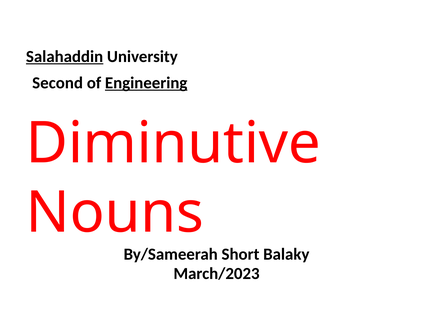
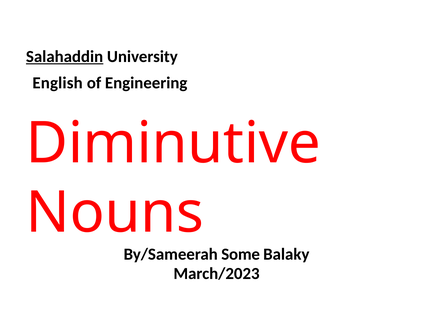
Second: Second -> English
Engineering underline: present -> none
Short: Short -> Some
